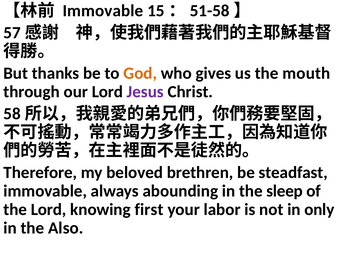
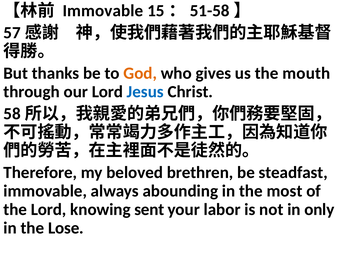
Jesus colour: purple -> blue
sleep: sleep -> most
first: first -> sent
Also: Also -> Lose
